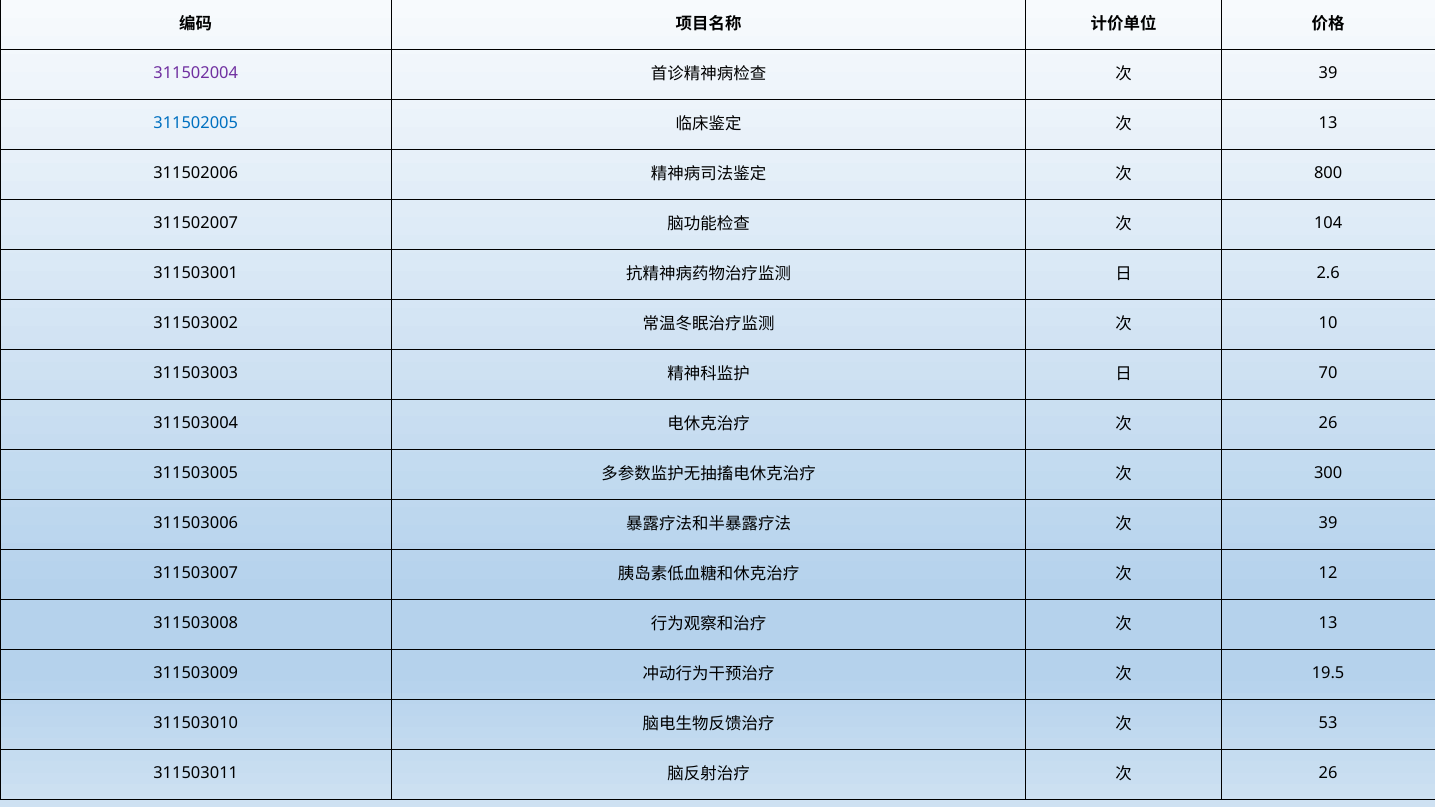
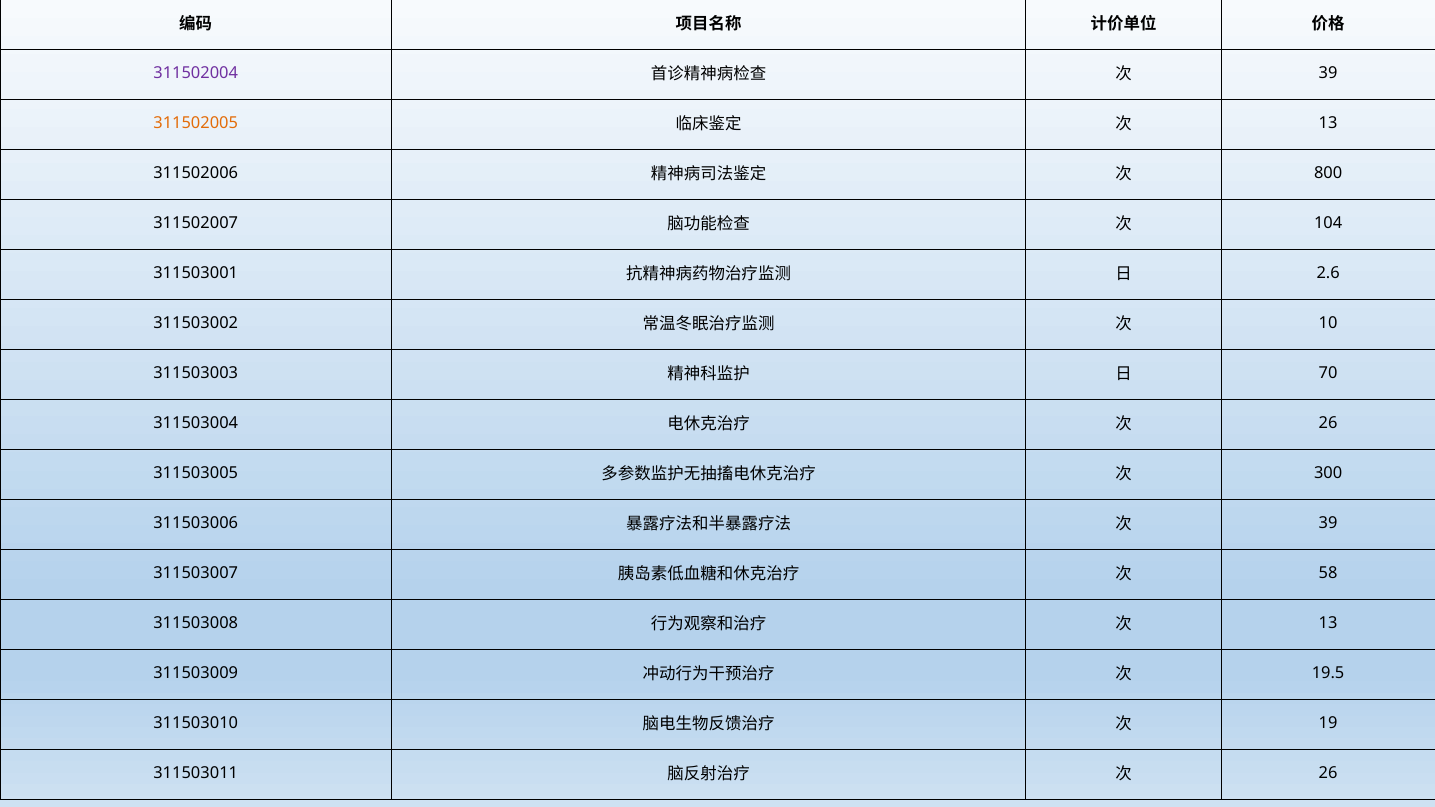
311502005 colour: blue -> orange
12: 12 -> 58
53: 53 -> 19
